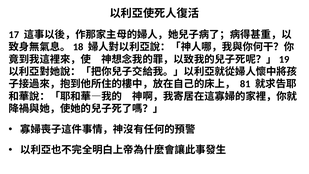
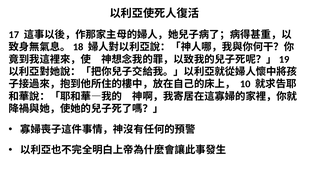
81: 81 -> 10
